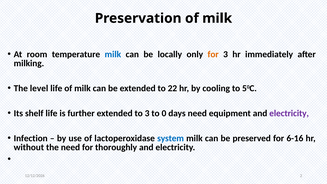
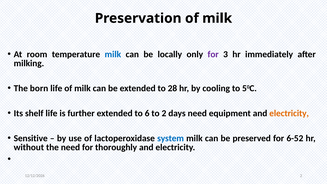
for at (213, 54) colour: orange -> purple
level: level -> born
22: 22 -> 28
to 3: 3 -> 6
to 0: 0 -> 2
electricity at (289, 113) colour: purple -> orange
Infection: Infection -> Sensitive
6-16: 6-16 -> 6-52
